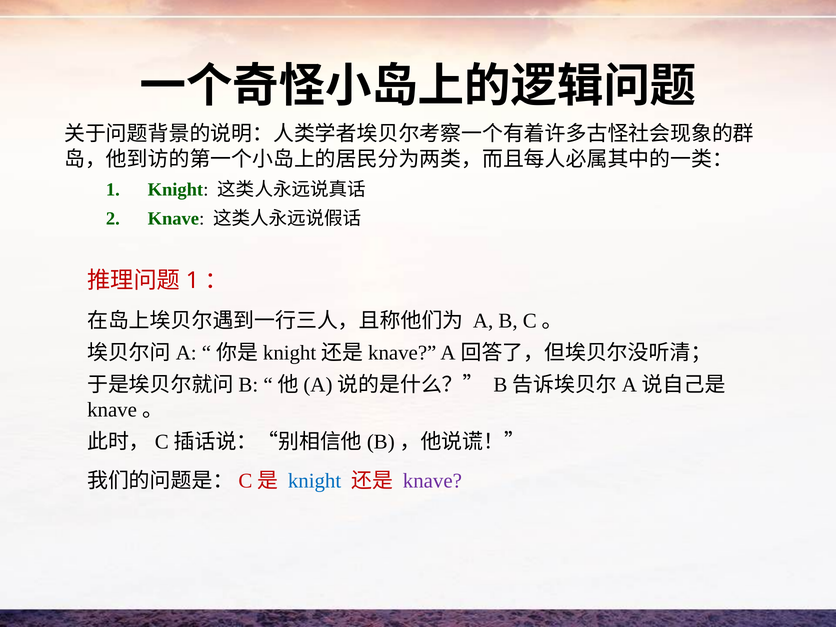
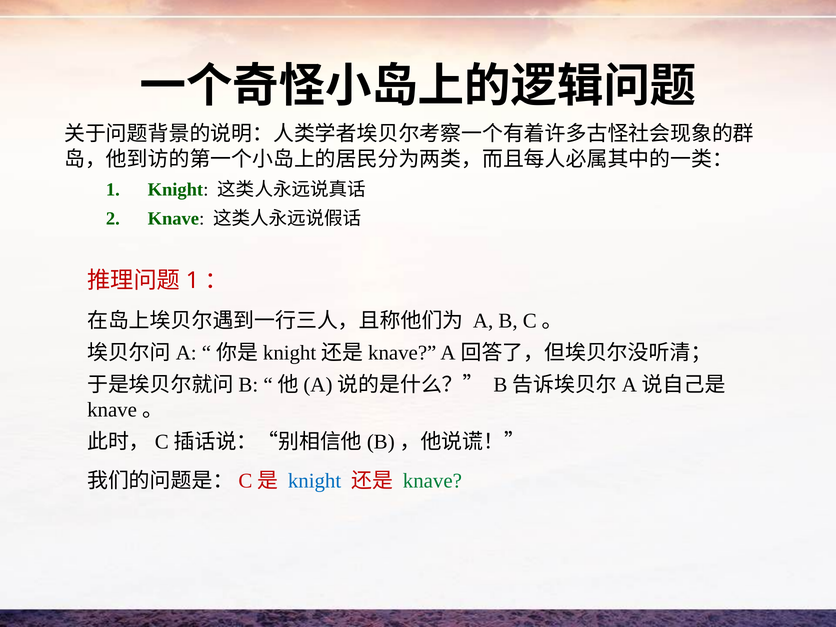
knave at (432, 481) colour: purple -> green
